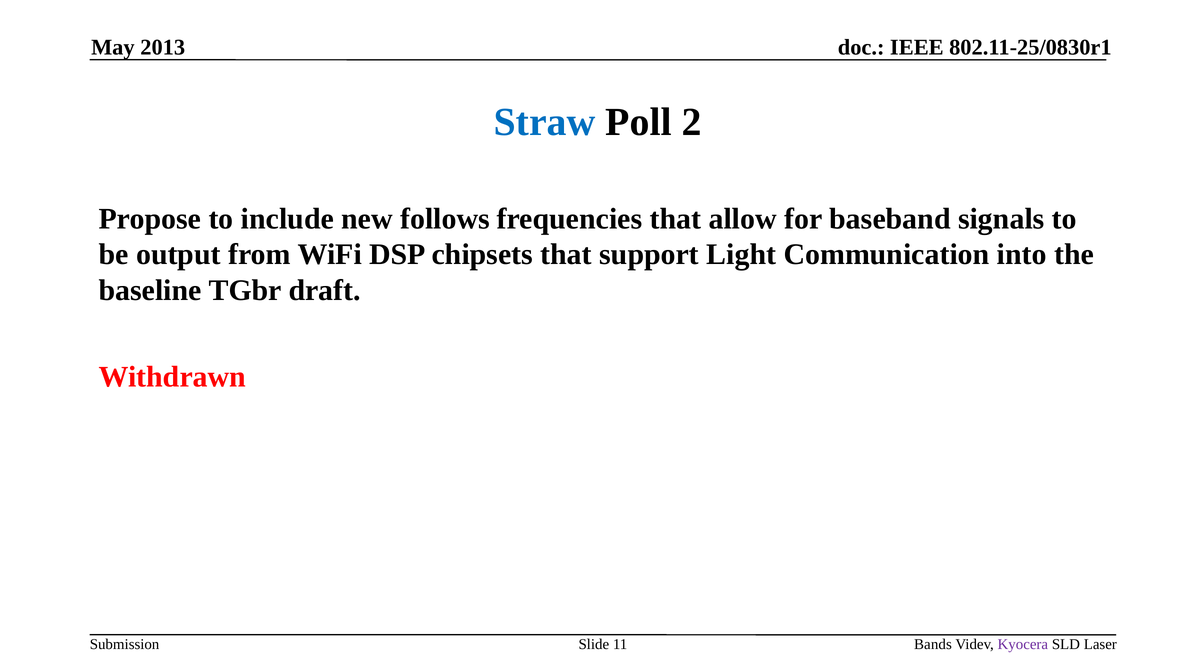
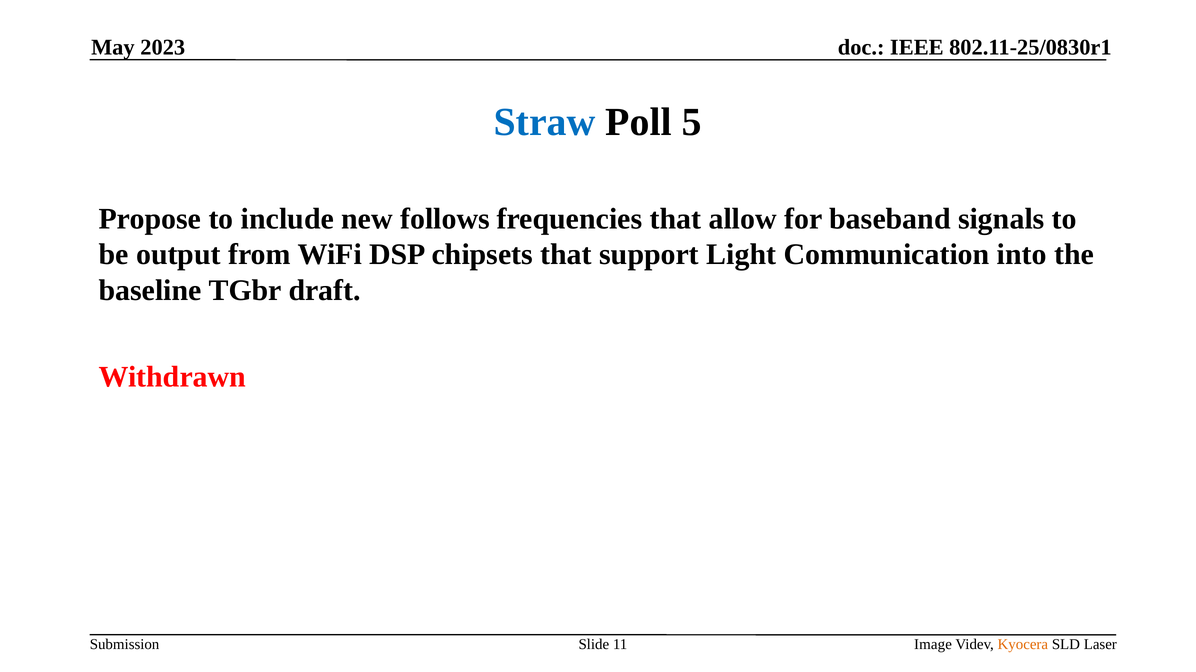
2013: 2013 -> 2023
2: 2 -> 5
Bands: Bands -> Image
Kyocera colour: purple -> orange
